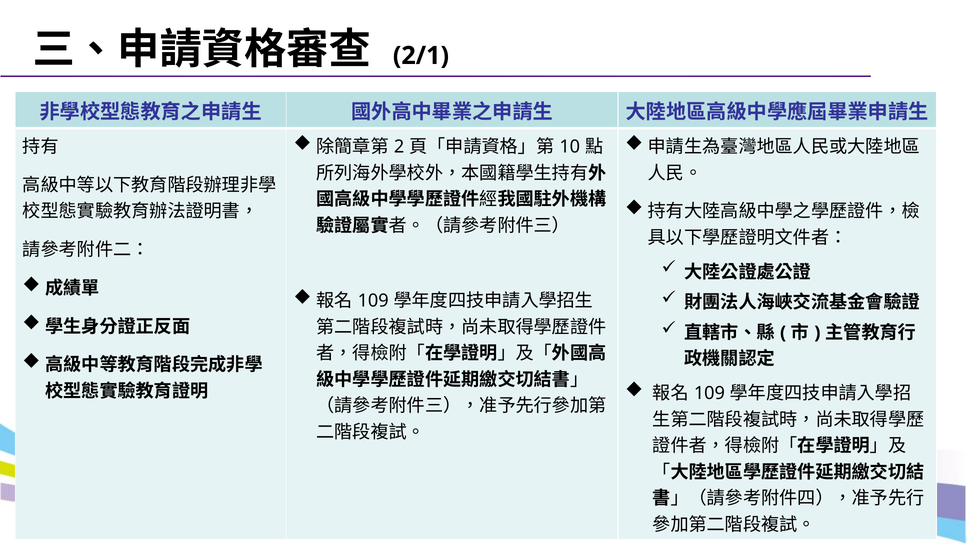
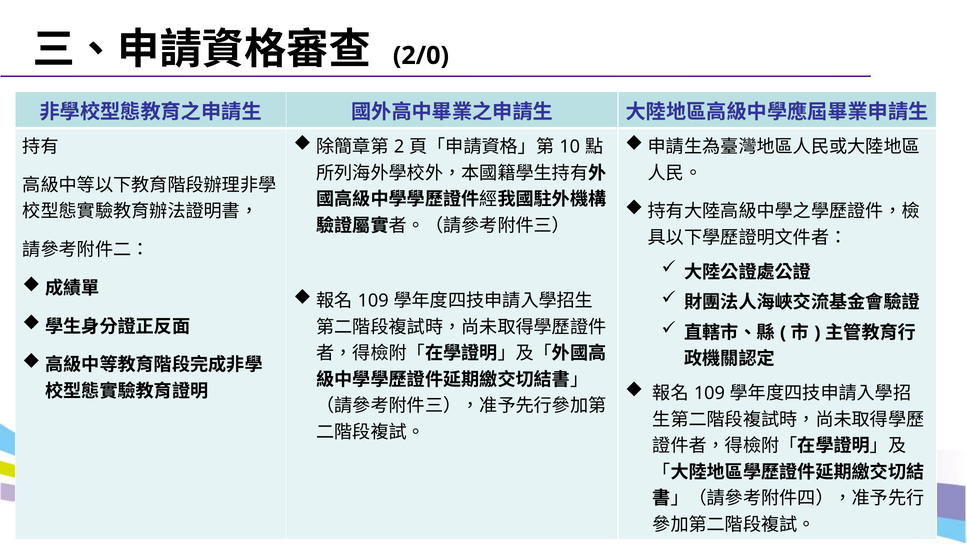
2/1: 2/1 -> 2/0
